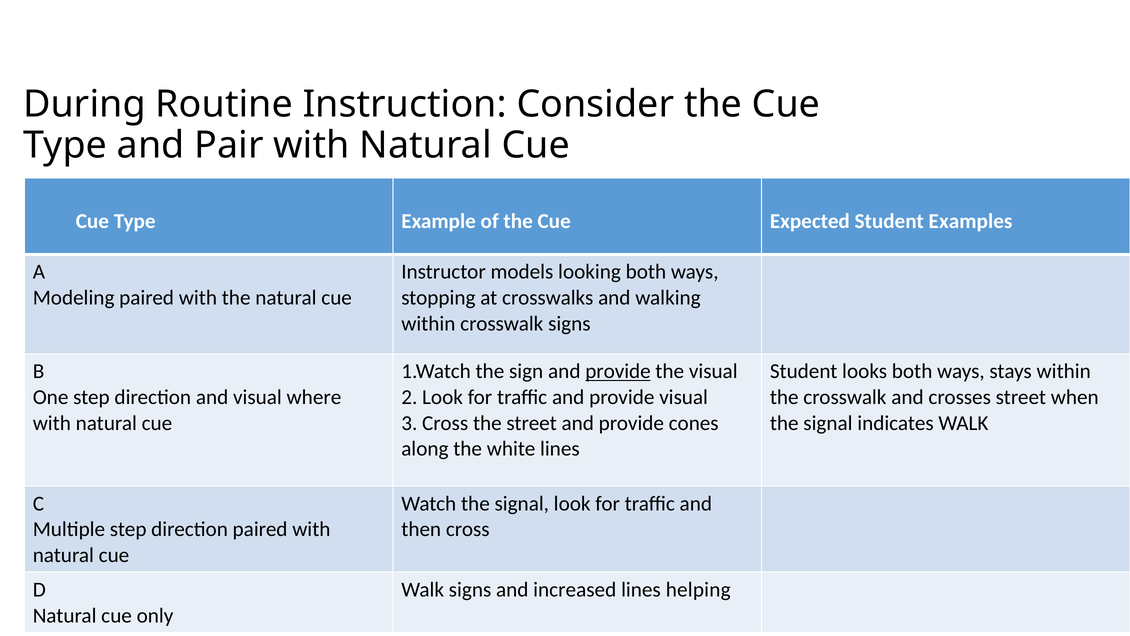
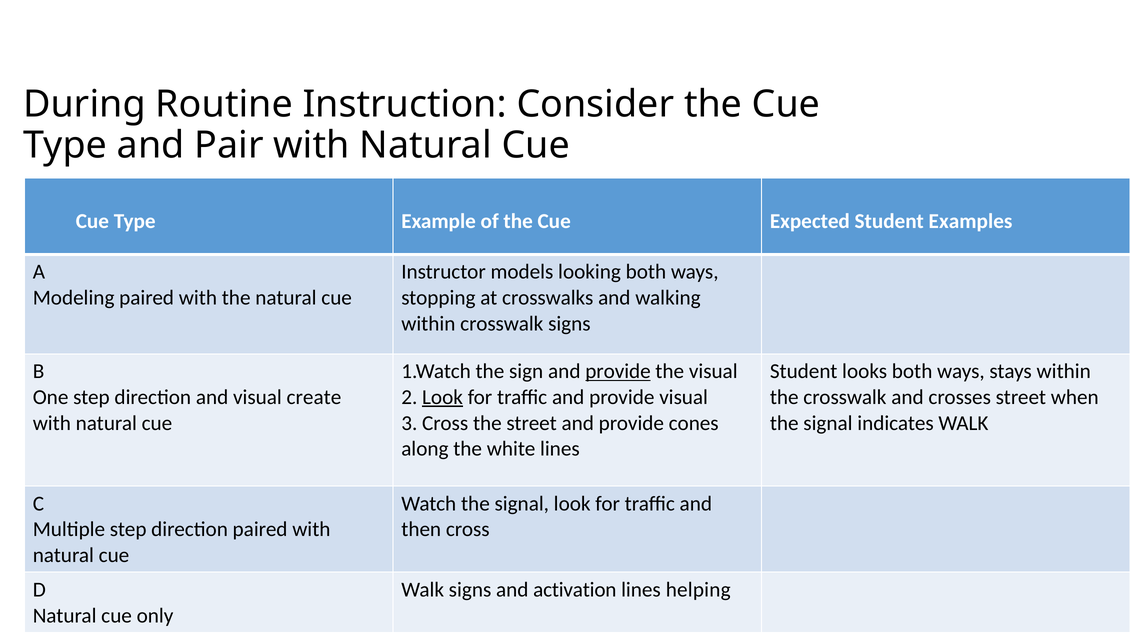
where: where -> create
Look at (443, 397) underline: none -> present
increased: increased -> activation
